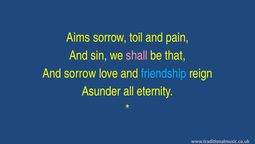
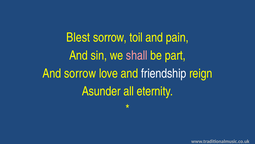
Aims: Aims -> Blest
that: that -> part
friendship colour: light blue -> white
